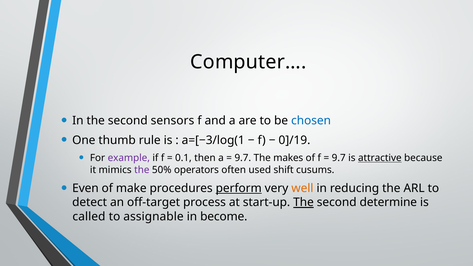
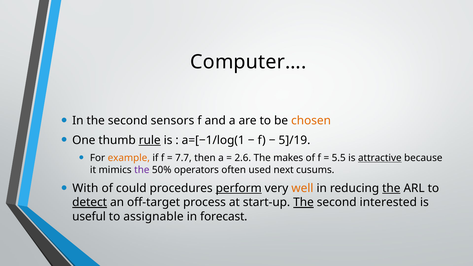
chosen colour: blue -> orange
rule underline: none -> present
a=[−3/log(1: a=[−3/log(1 -> a=[−1/log(1
0]/19: 0]/19 -> 5]/19
example colour: purple -> orange
0.1: 0.1 -> 7.7
9.7 at (243, 158): 9.7 -> 2.6
9.7 at (339, 158): 9.7 -> 5.5
shift: shift -> next
Even: Even -> With
make: make -> could
the at (391, 188) underline: none -> present
detect underline: none -> present
determine: determine -> interested
called: called -> useful
become: become -> forecast
